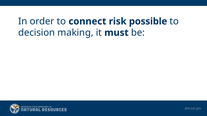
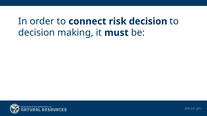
risk possible: possible -> decision
